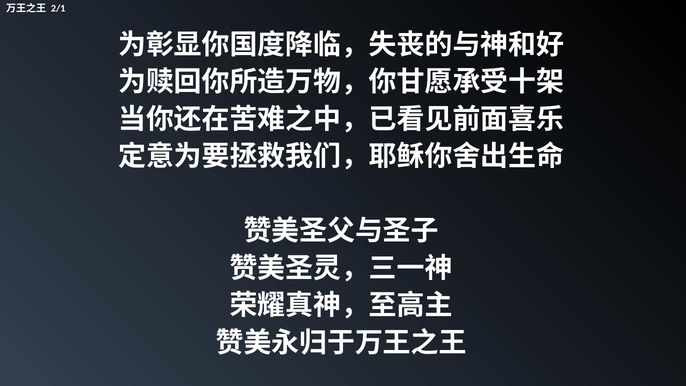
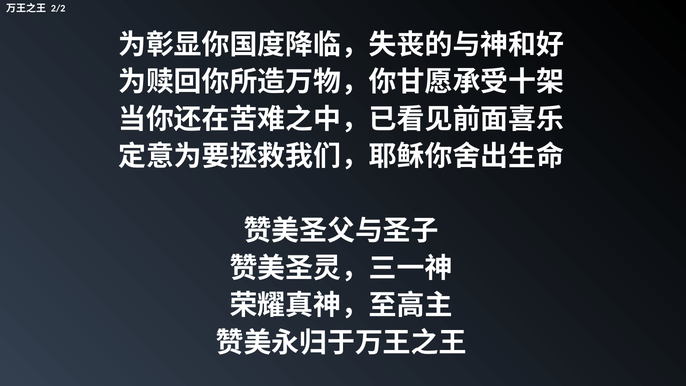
2/1: 2/1 -> 2/2
